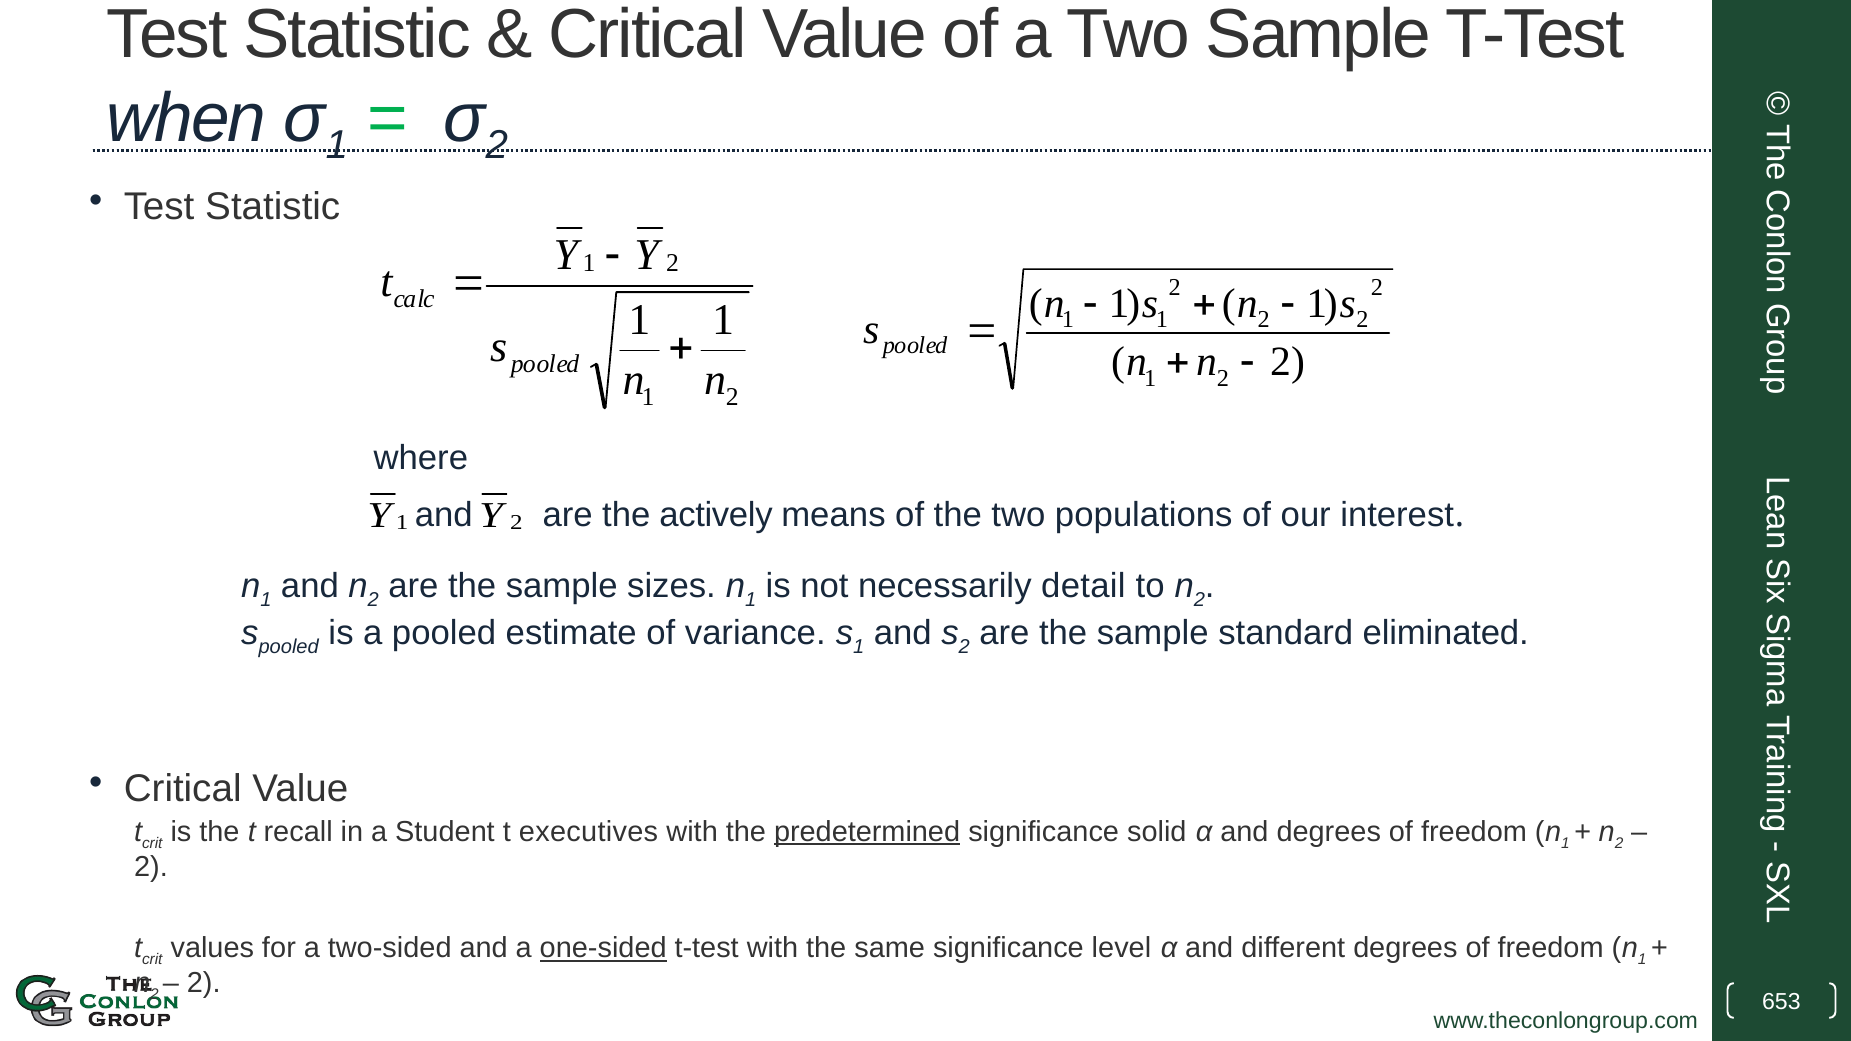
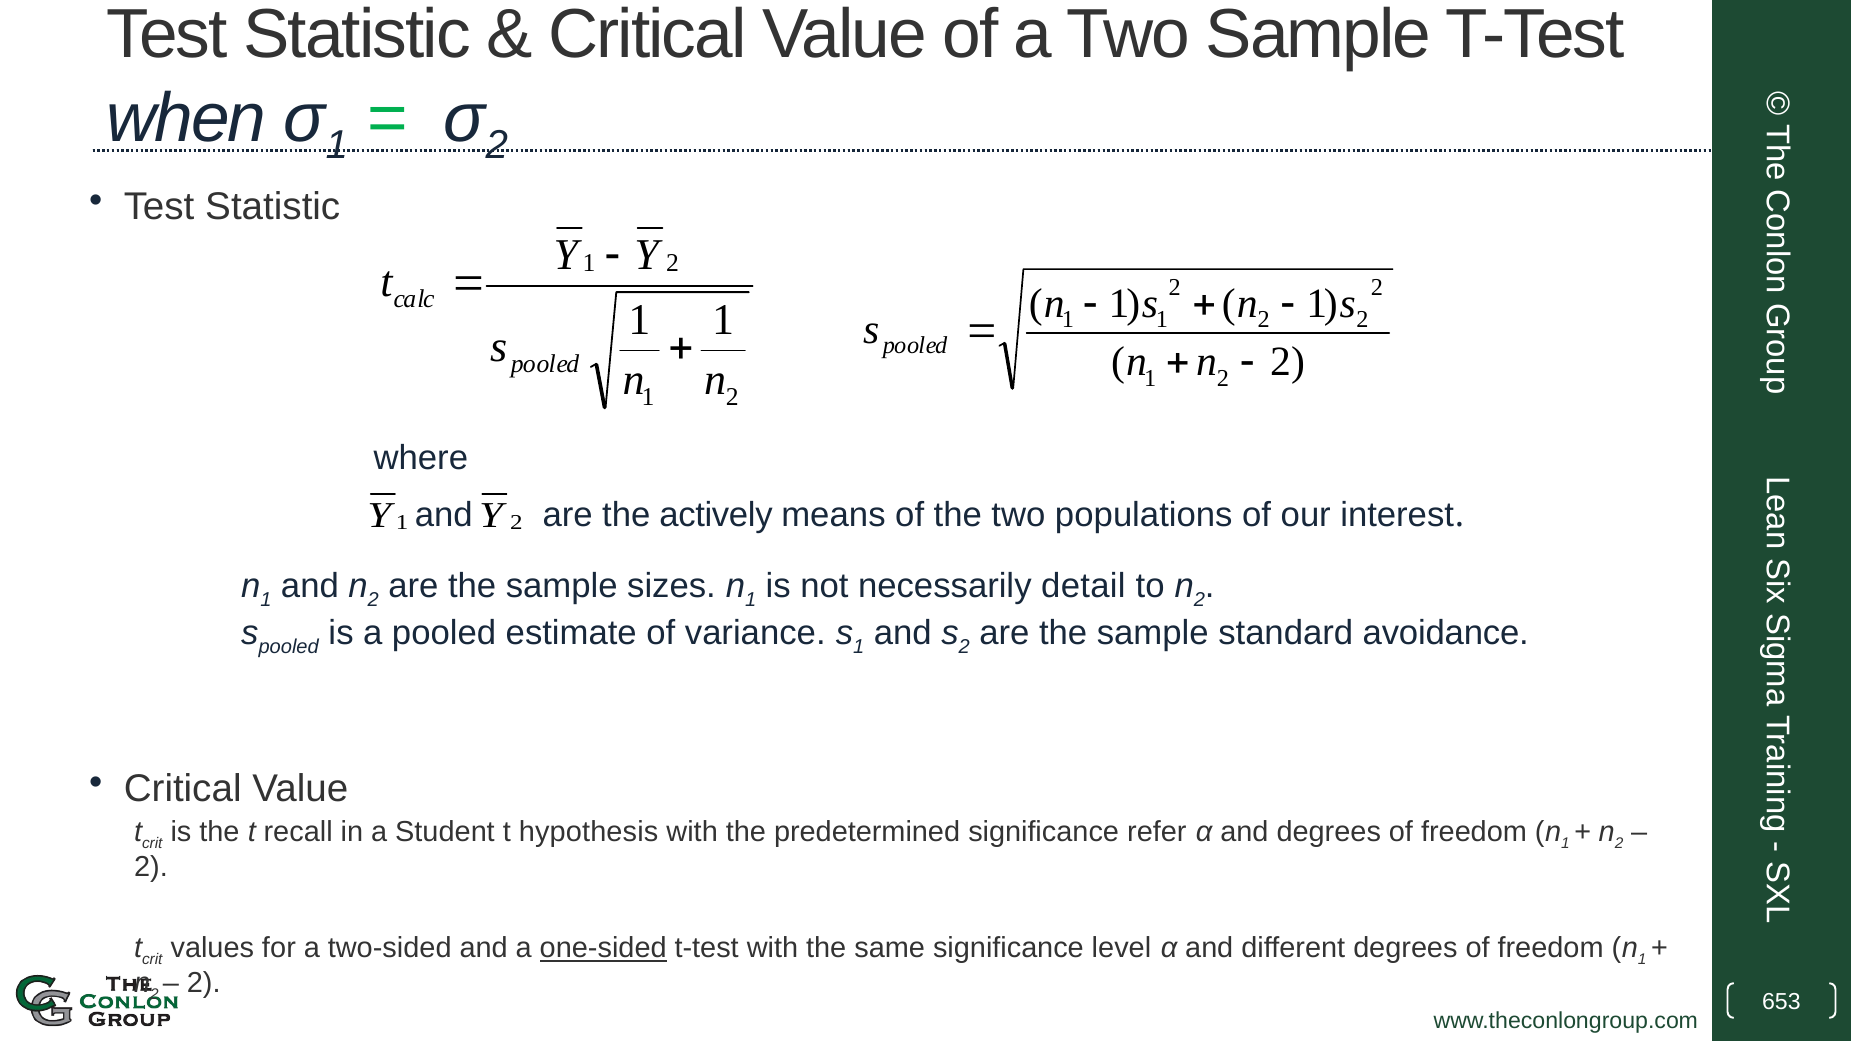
eliminated: eliminated -> avoidance
executives: executives -> hypothesis
predetermined underline: present -> none
solid: solid -> refer
